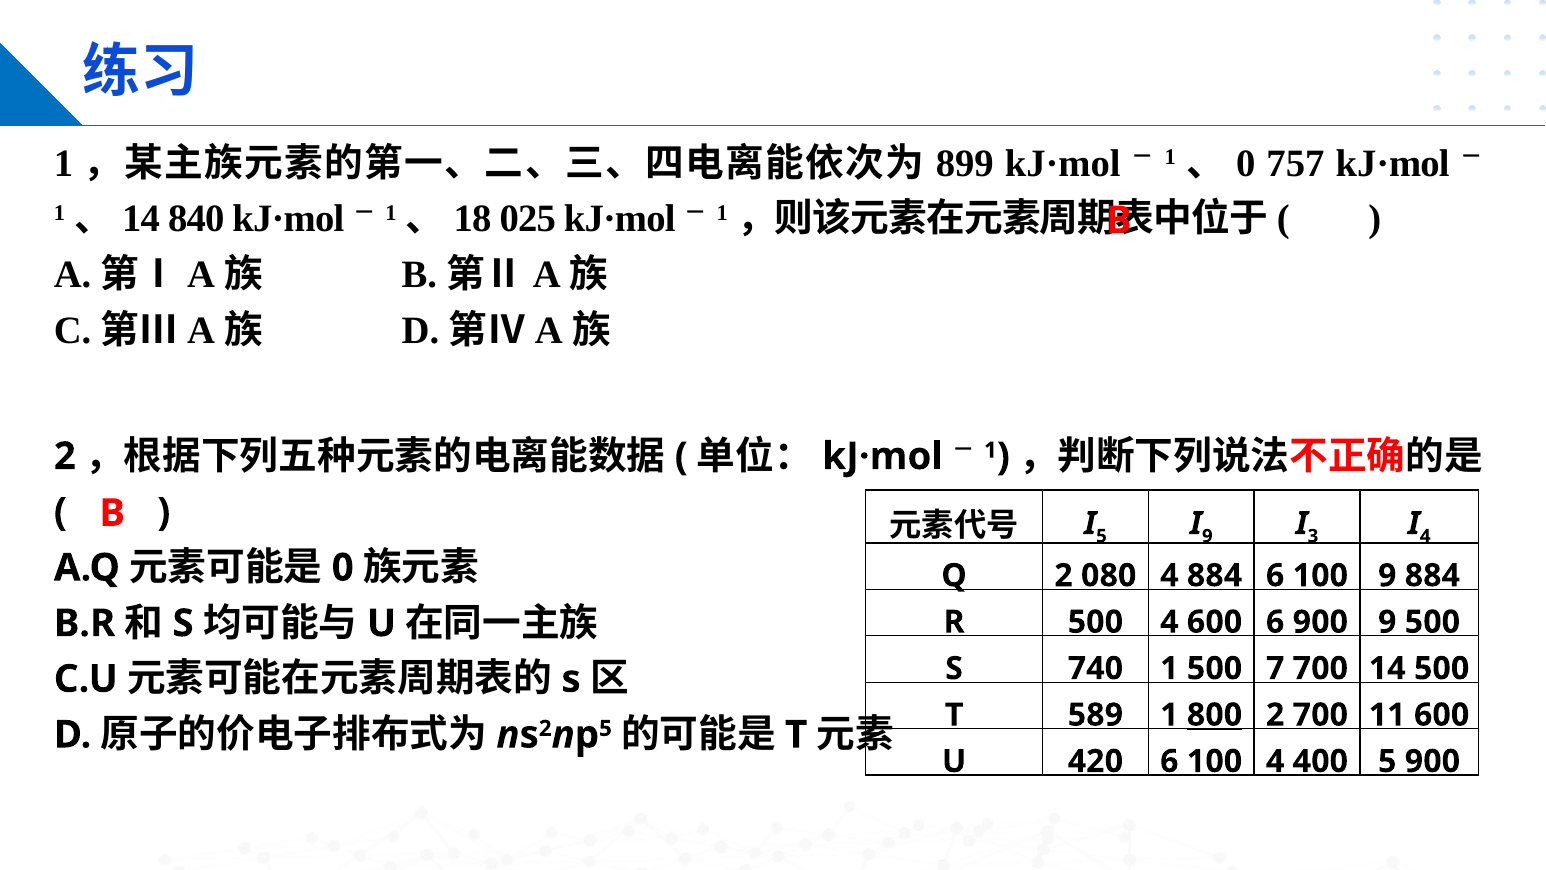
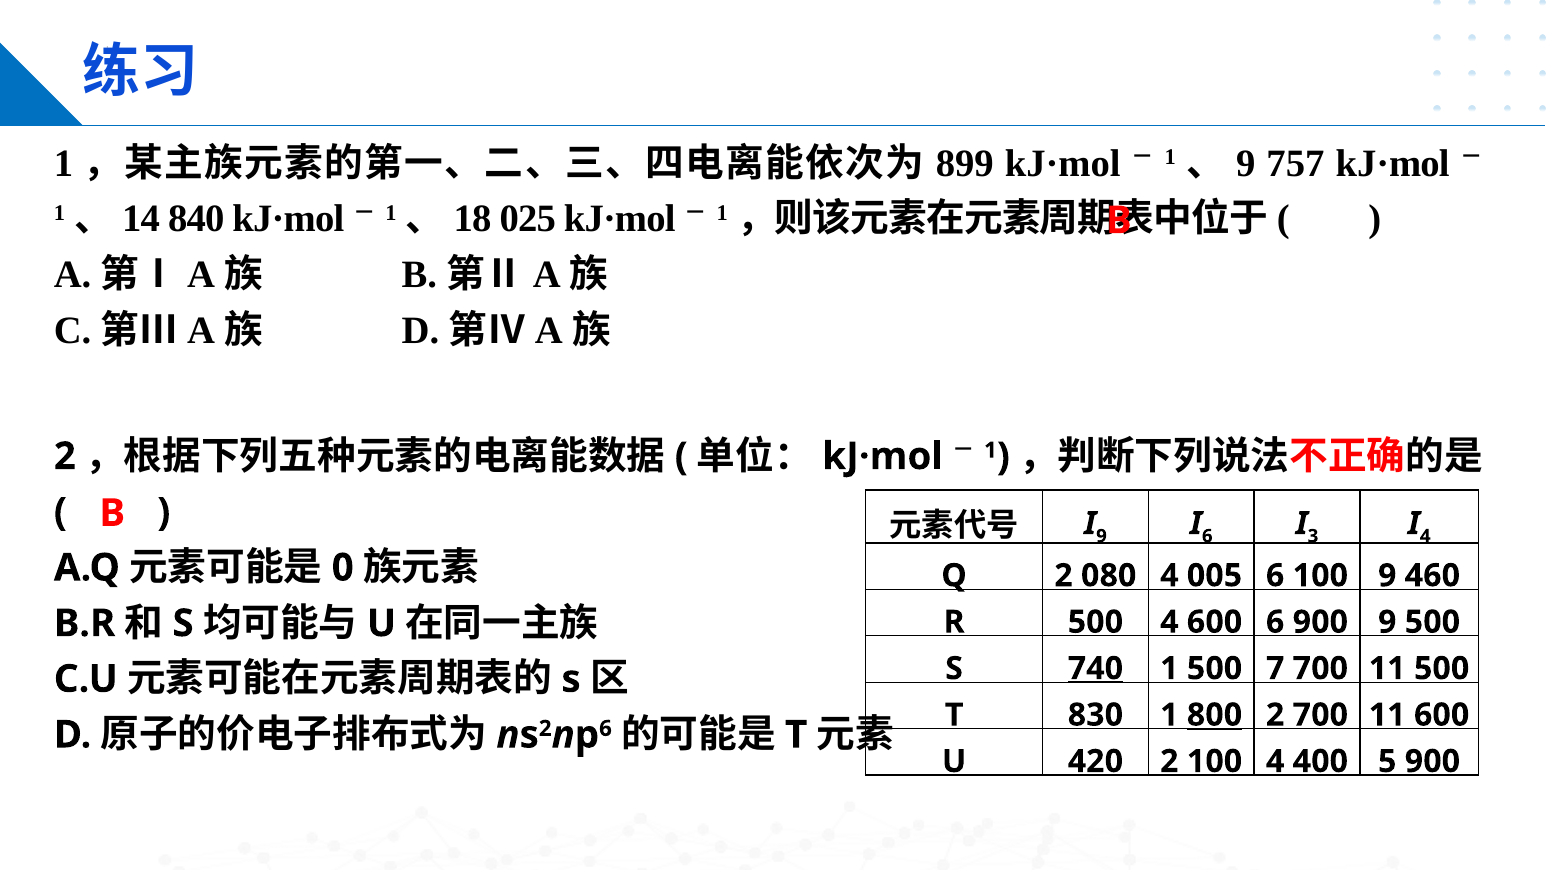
0 at (1246, 163): 0 -> 9
5 at (1101, 536): 5 -> 9
9 at (1207, 536): 9 -> 6
4 884: 884 -> 005
9 884: 884 -> 460
740 underline: none -> present
7 700 14: 14 -> 11
589: 589 -> 830
5 at (605, 728): 5 -> 6
420 6: 6 -> 2
